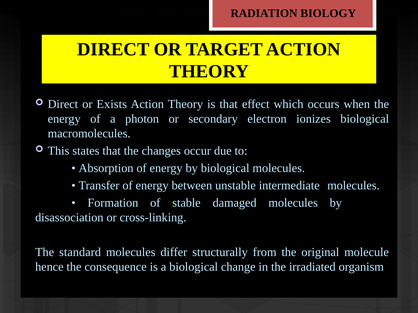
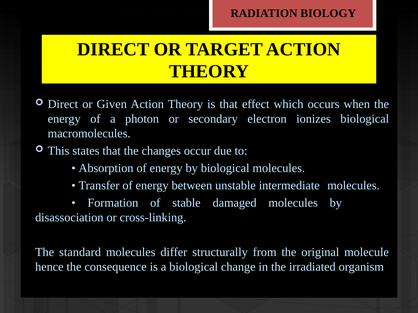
Exists: Exists -> Given
